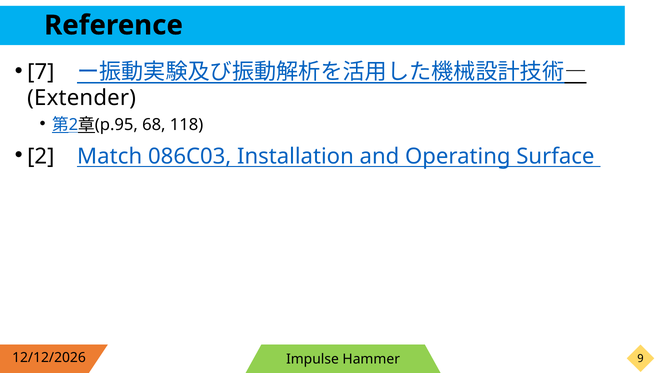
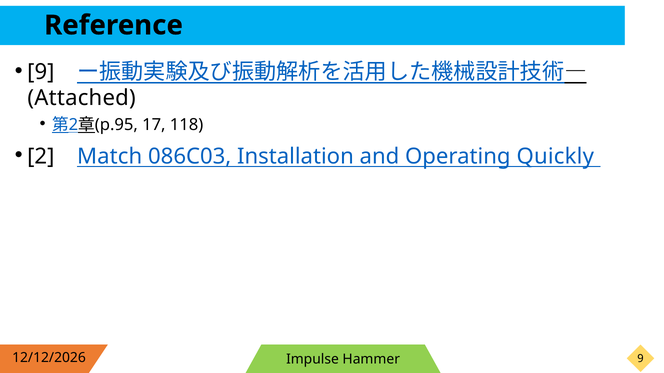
7 at (41, 72): 7 -> 9
Extender: Extender -> Attached
68: 68 -> 17
Surface: Surface -> Quickly
